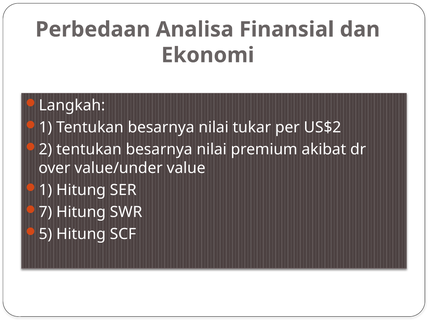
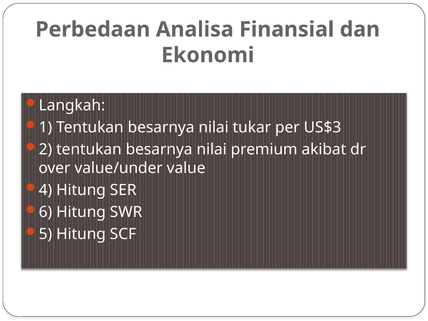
US$2: US$2 -> US$3
1 at (45, 190): 1 -> 4
7: 7 -> 6
